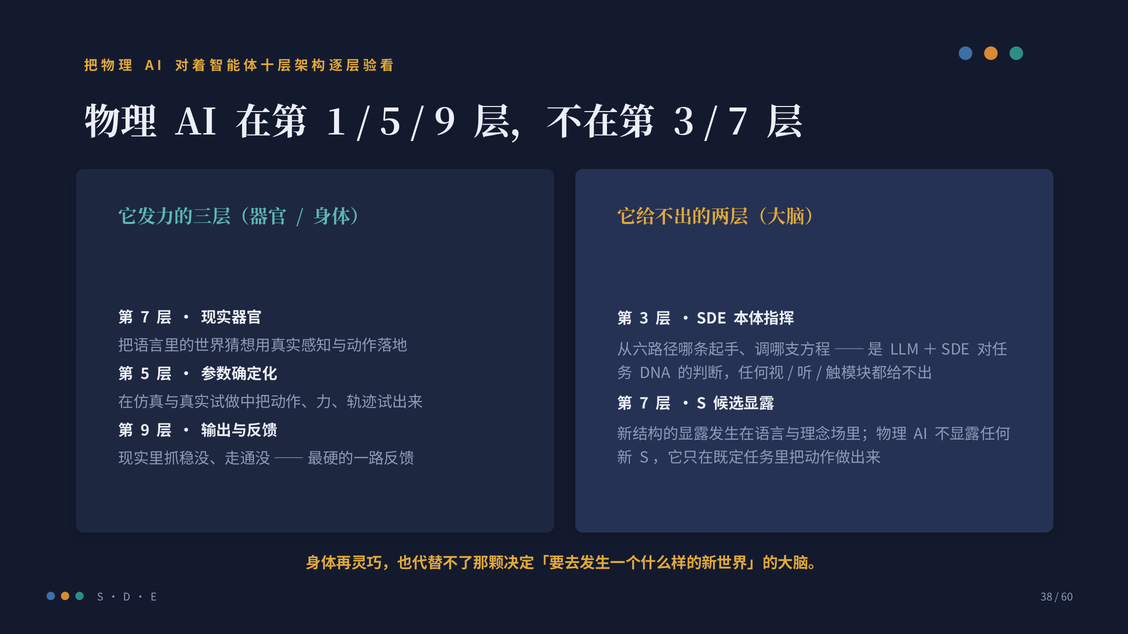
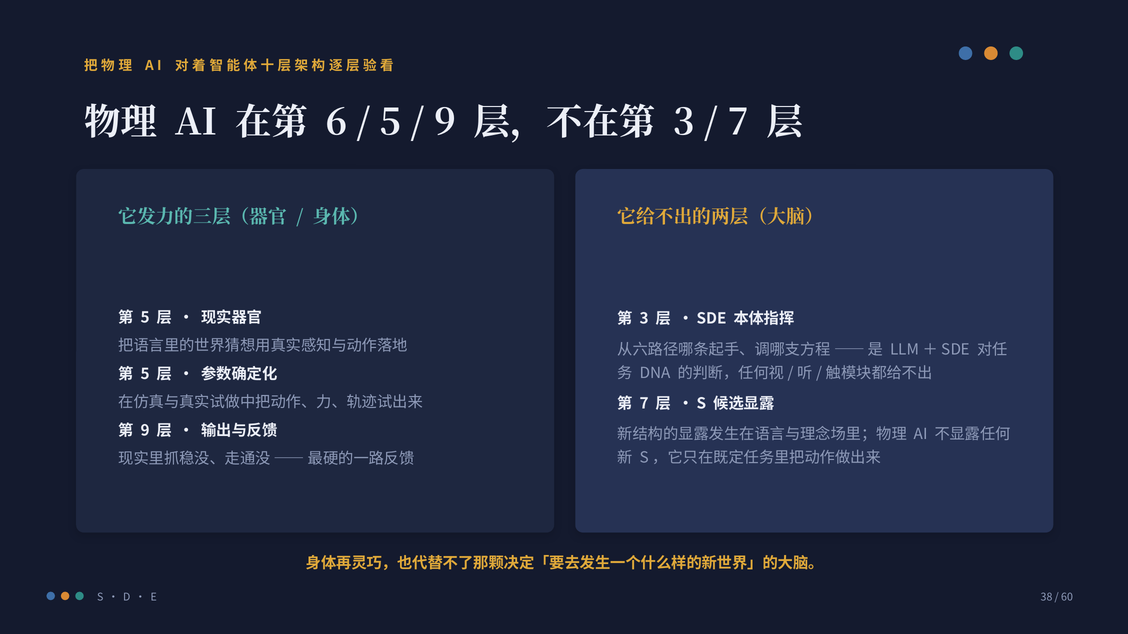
1: 1 -> 6
7 at (145, 318): 7 -> 5
